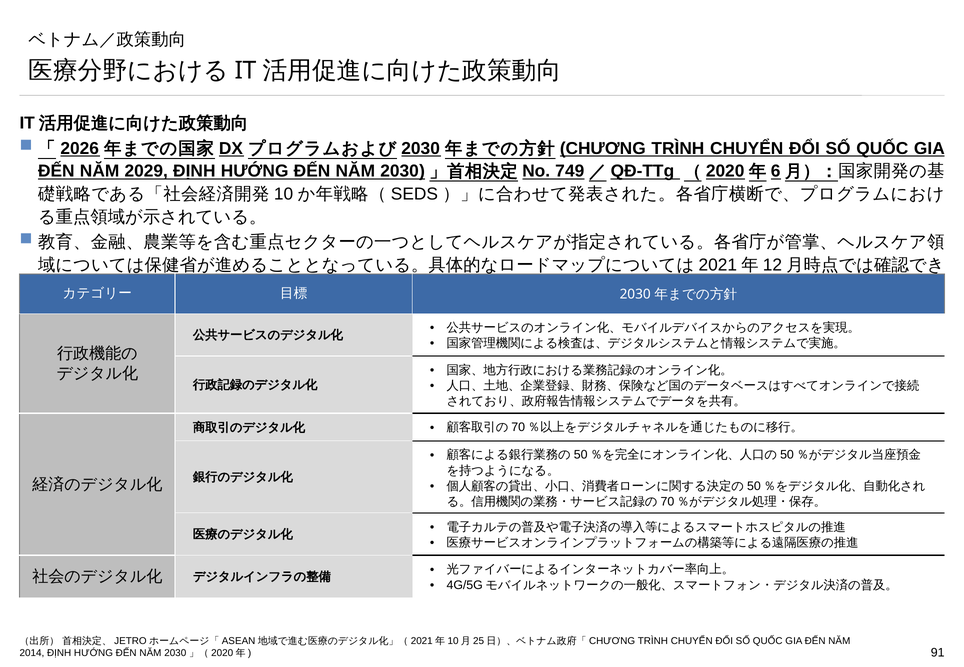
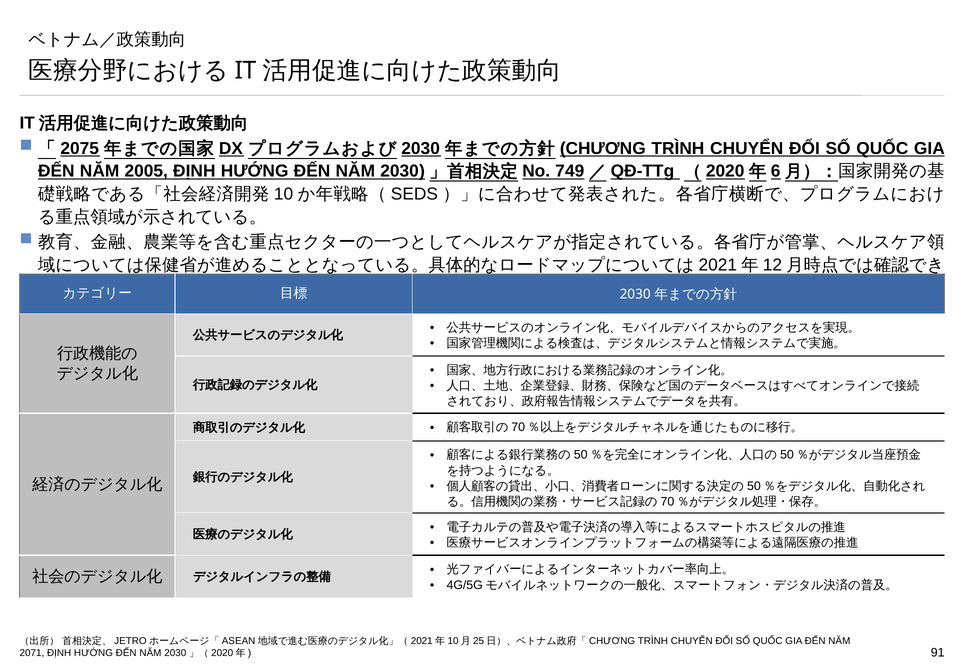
2026: 2026 -> 2075
2029: 2029 -> 2005
2014: 2014 -> 2071
